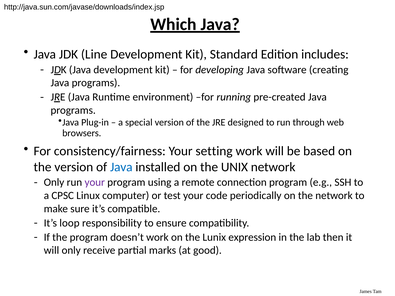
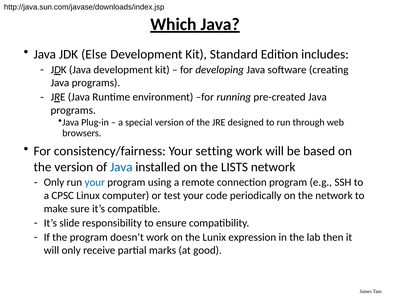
Line: Line -> Else
UNIX: UNIX -> LISTS
your at (95, 183) colour: purple -> blue
loop: loop -> slide
